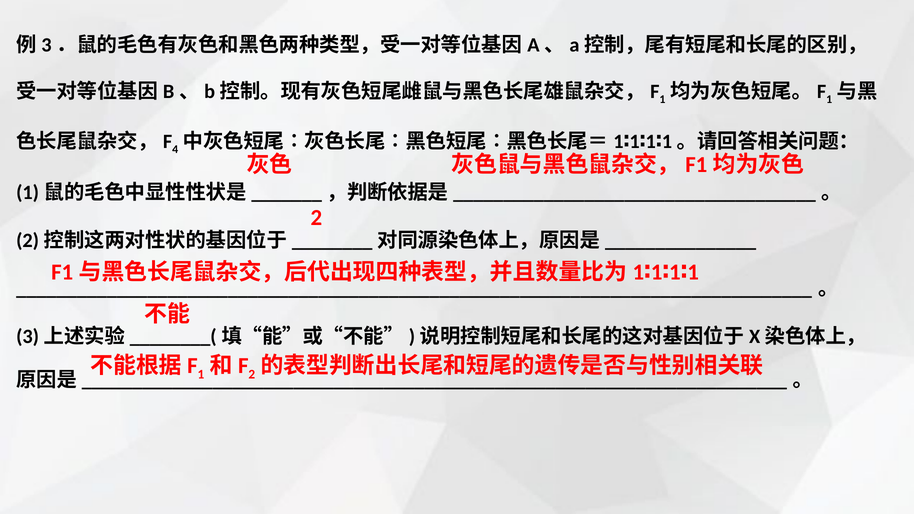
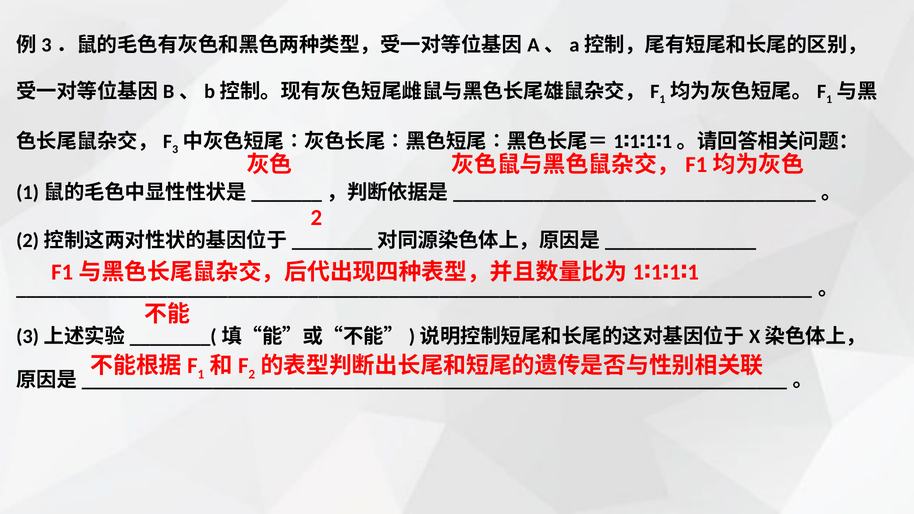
4: 4 -> 3
